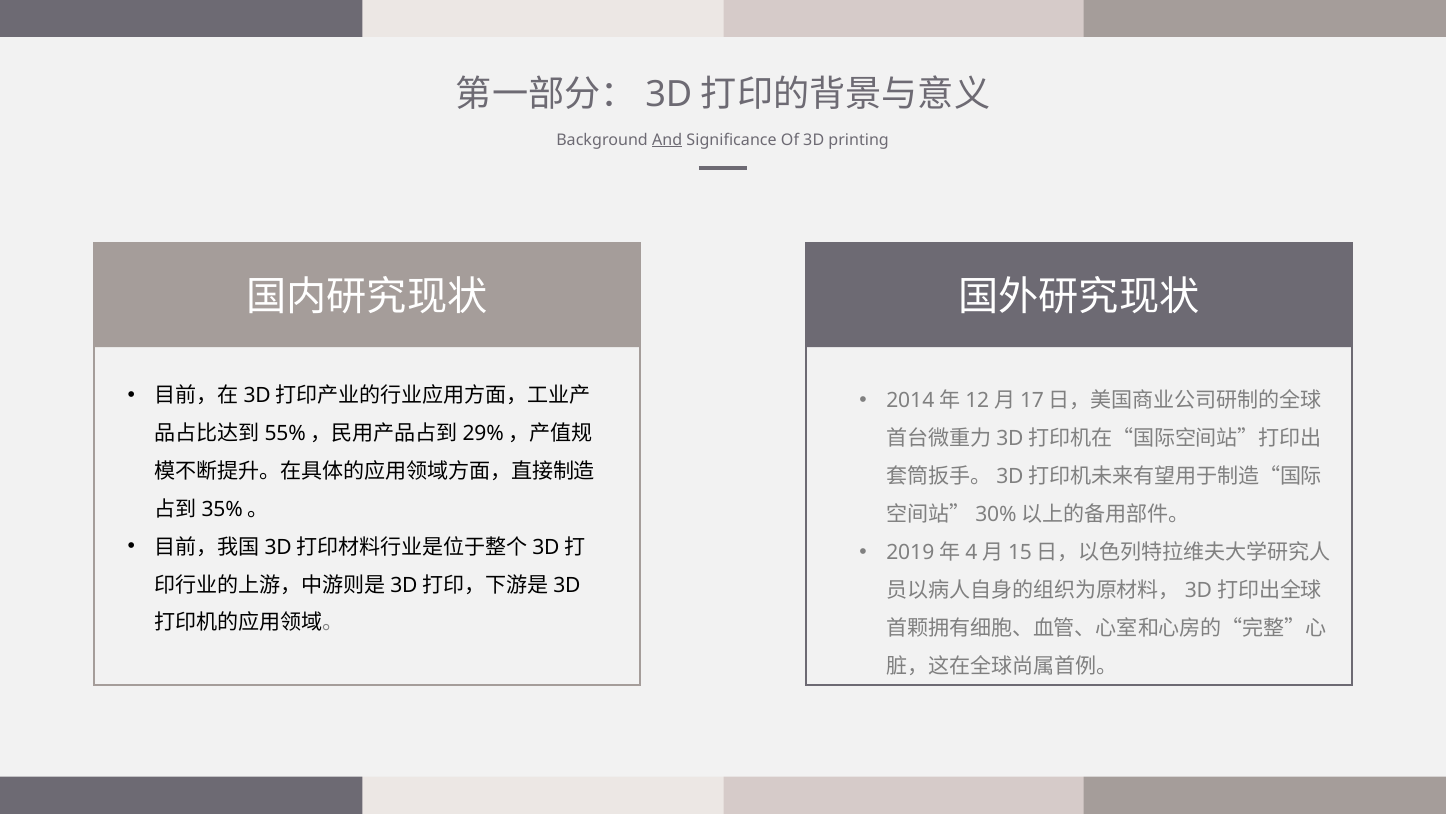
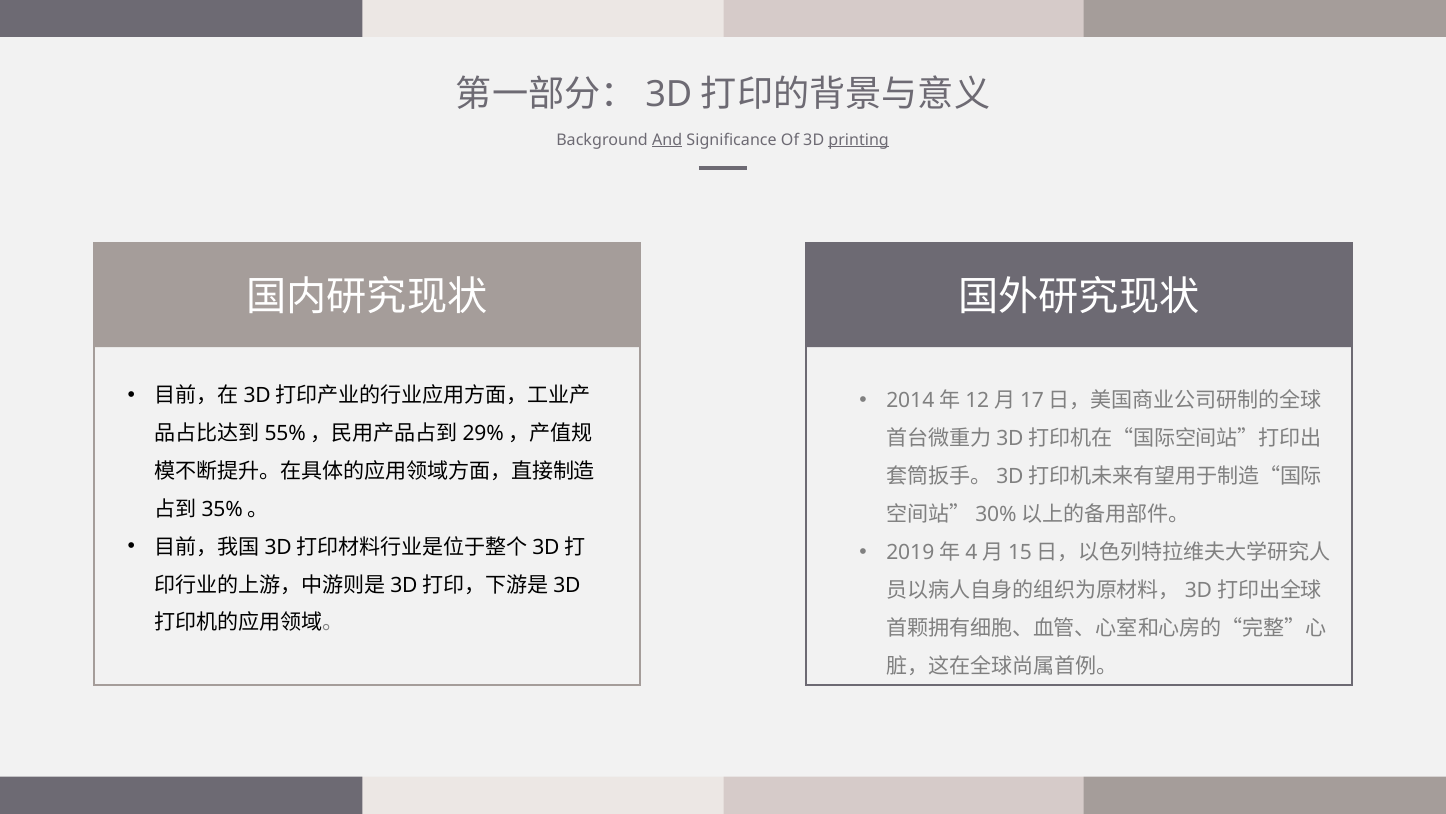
printing underline: none -> present
